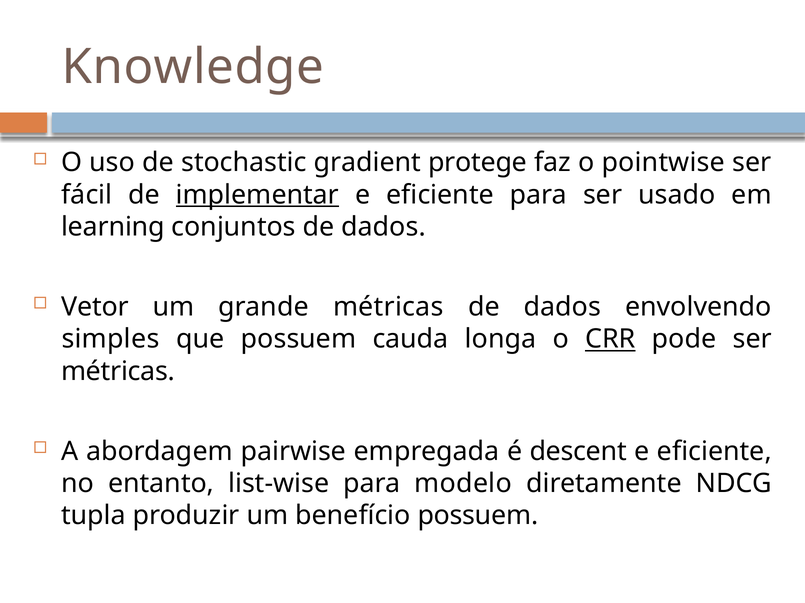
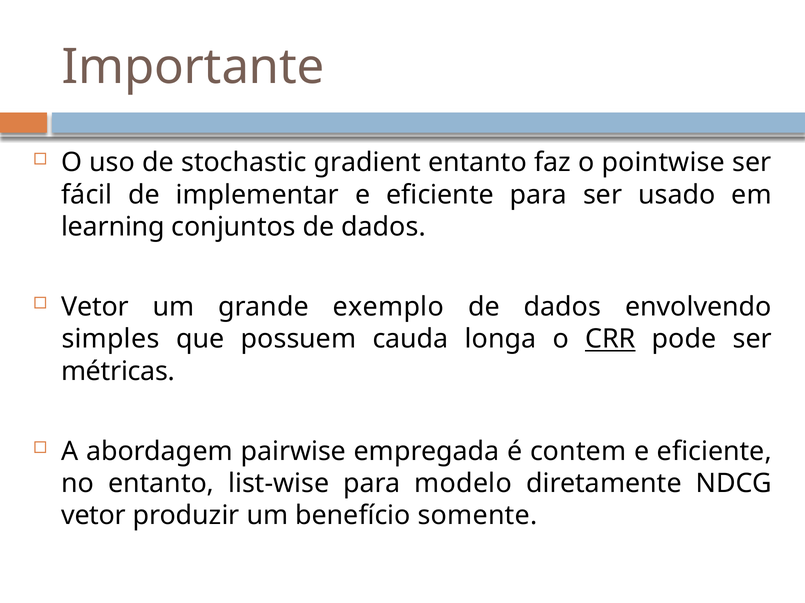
Knowledge: Knowledge -> Importante
gradient protege: protege -> entanto
implementar underline: present -> none
grande métricas: métricas -> exemplo
descent: descent -> contem
tupla at (93, 516): tupla -> vetor
benefício possuem: possuem -> somente
